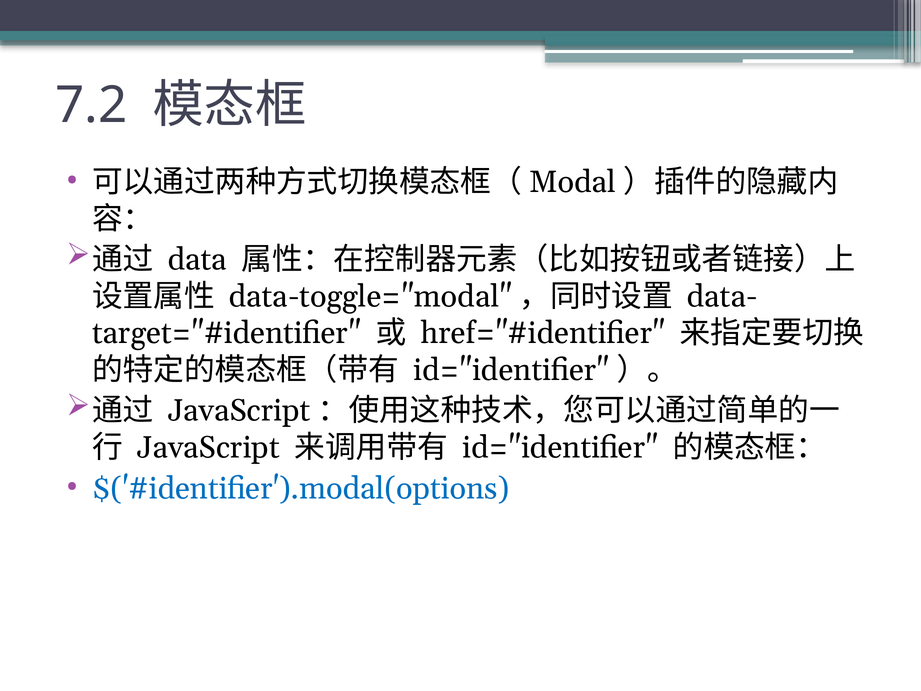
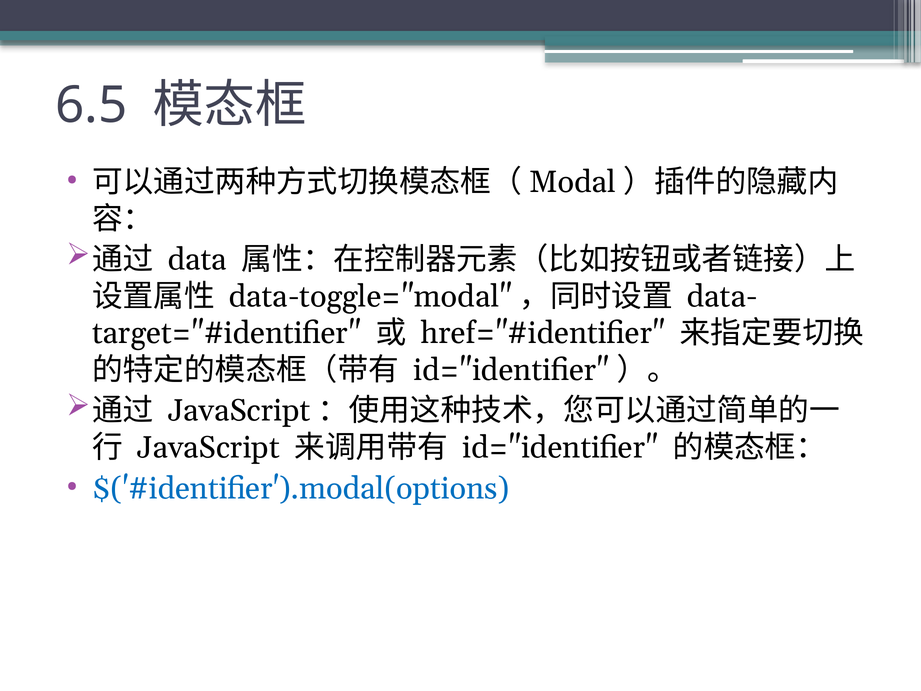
7.2: 7.2 -> 6.5
